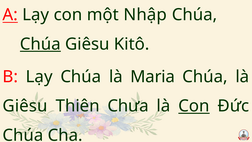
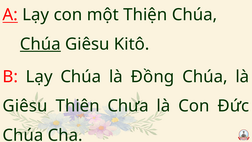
Nhập: Nhập -> Thiện
Maria: Maria -> Đồng
Con at (194, 106) underline: present -> none
